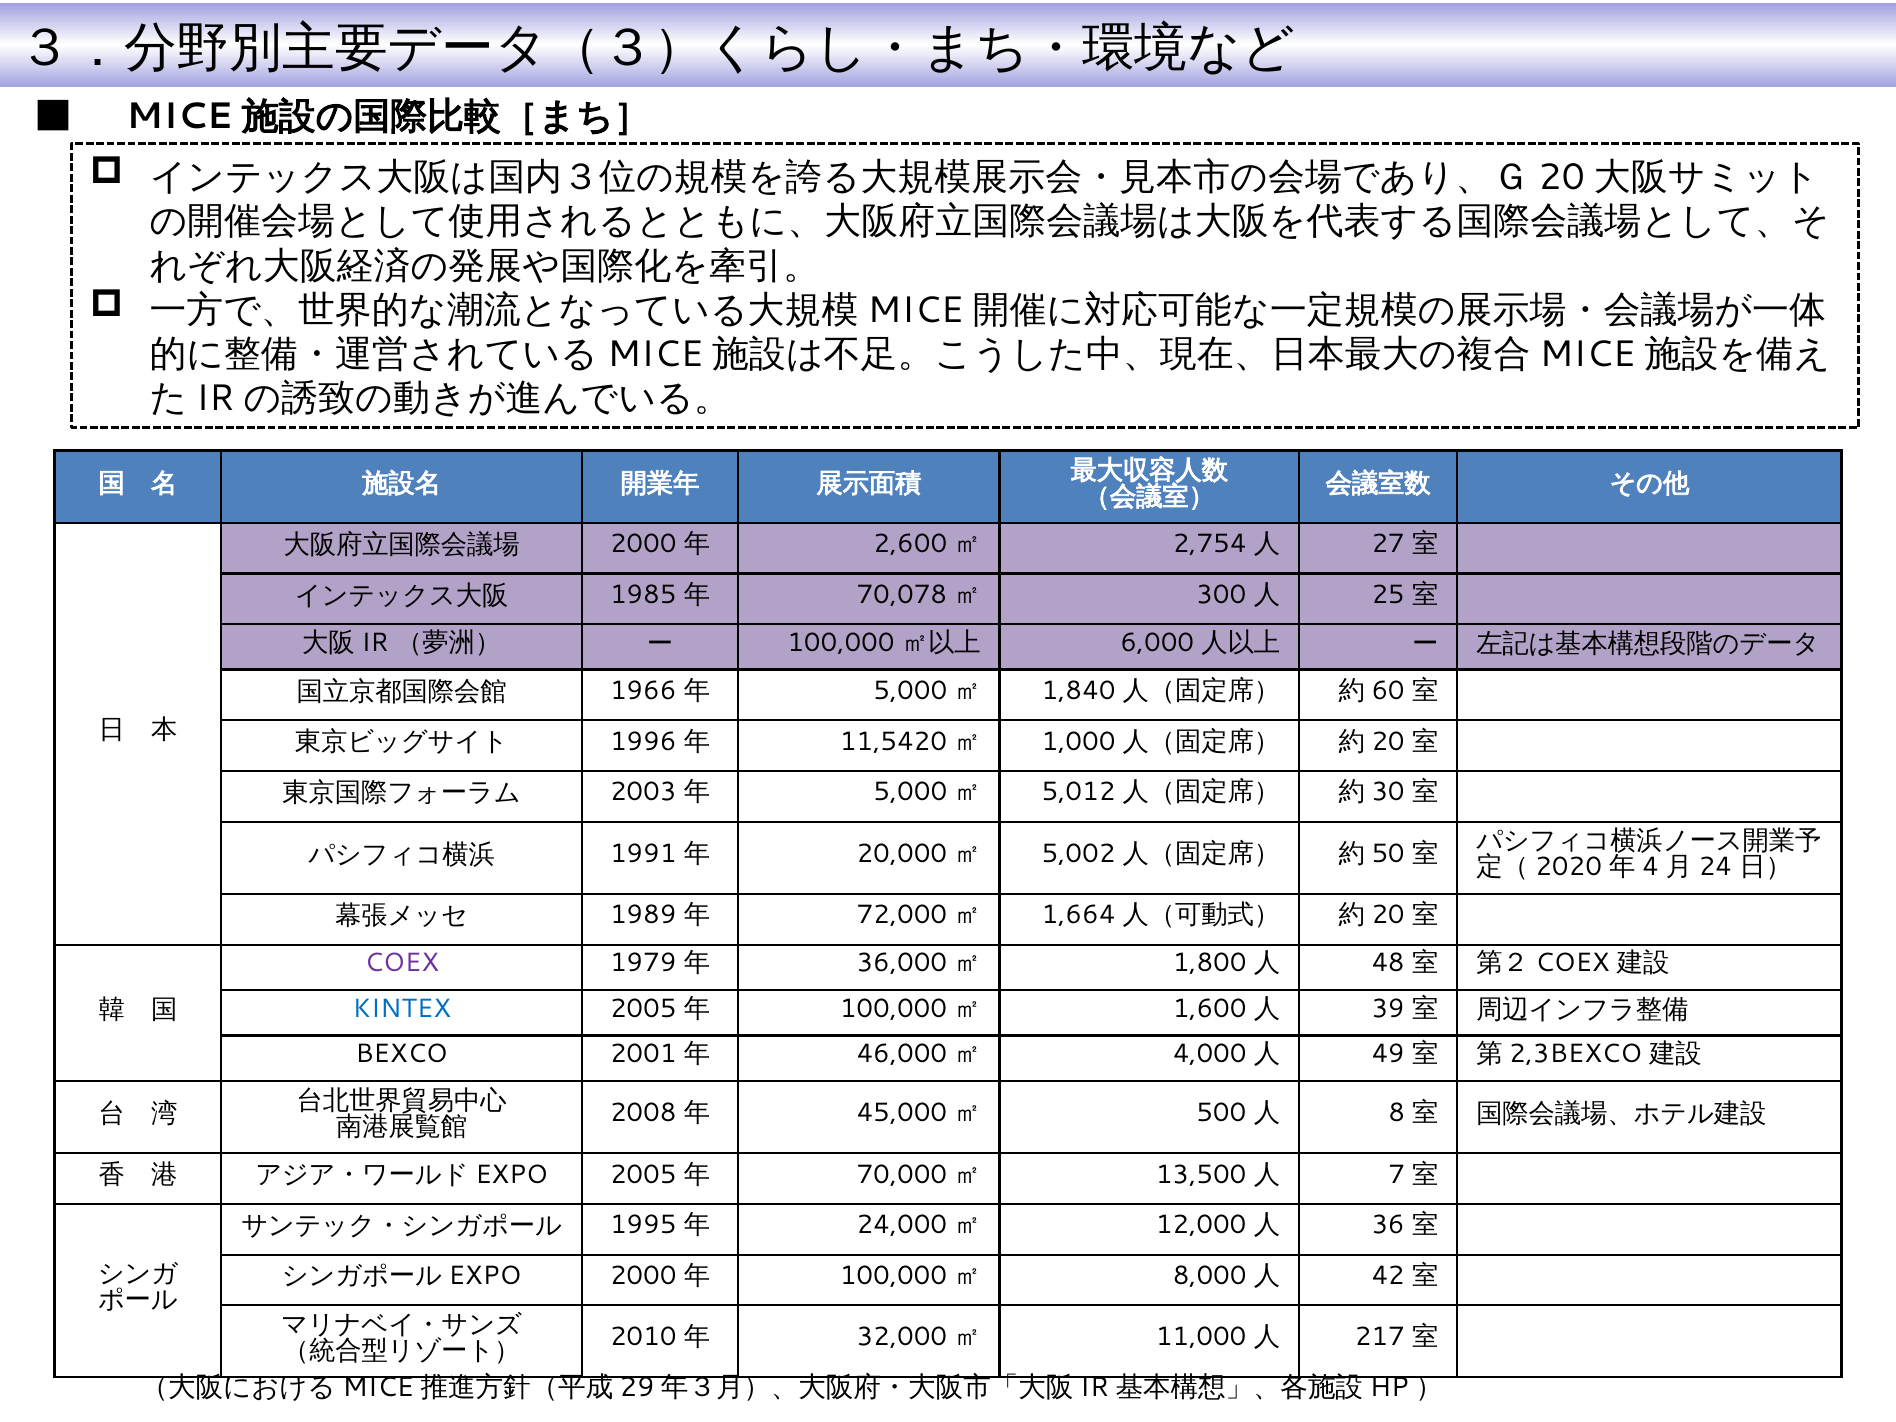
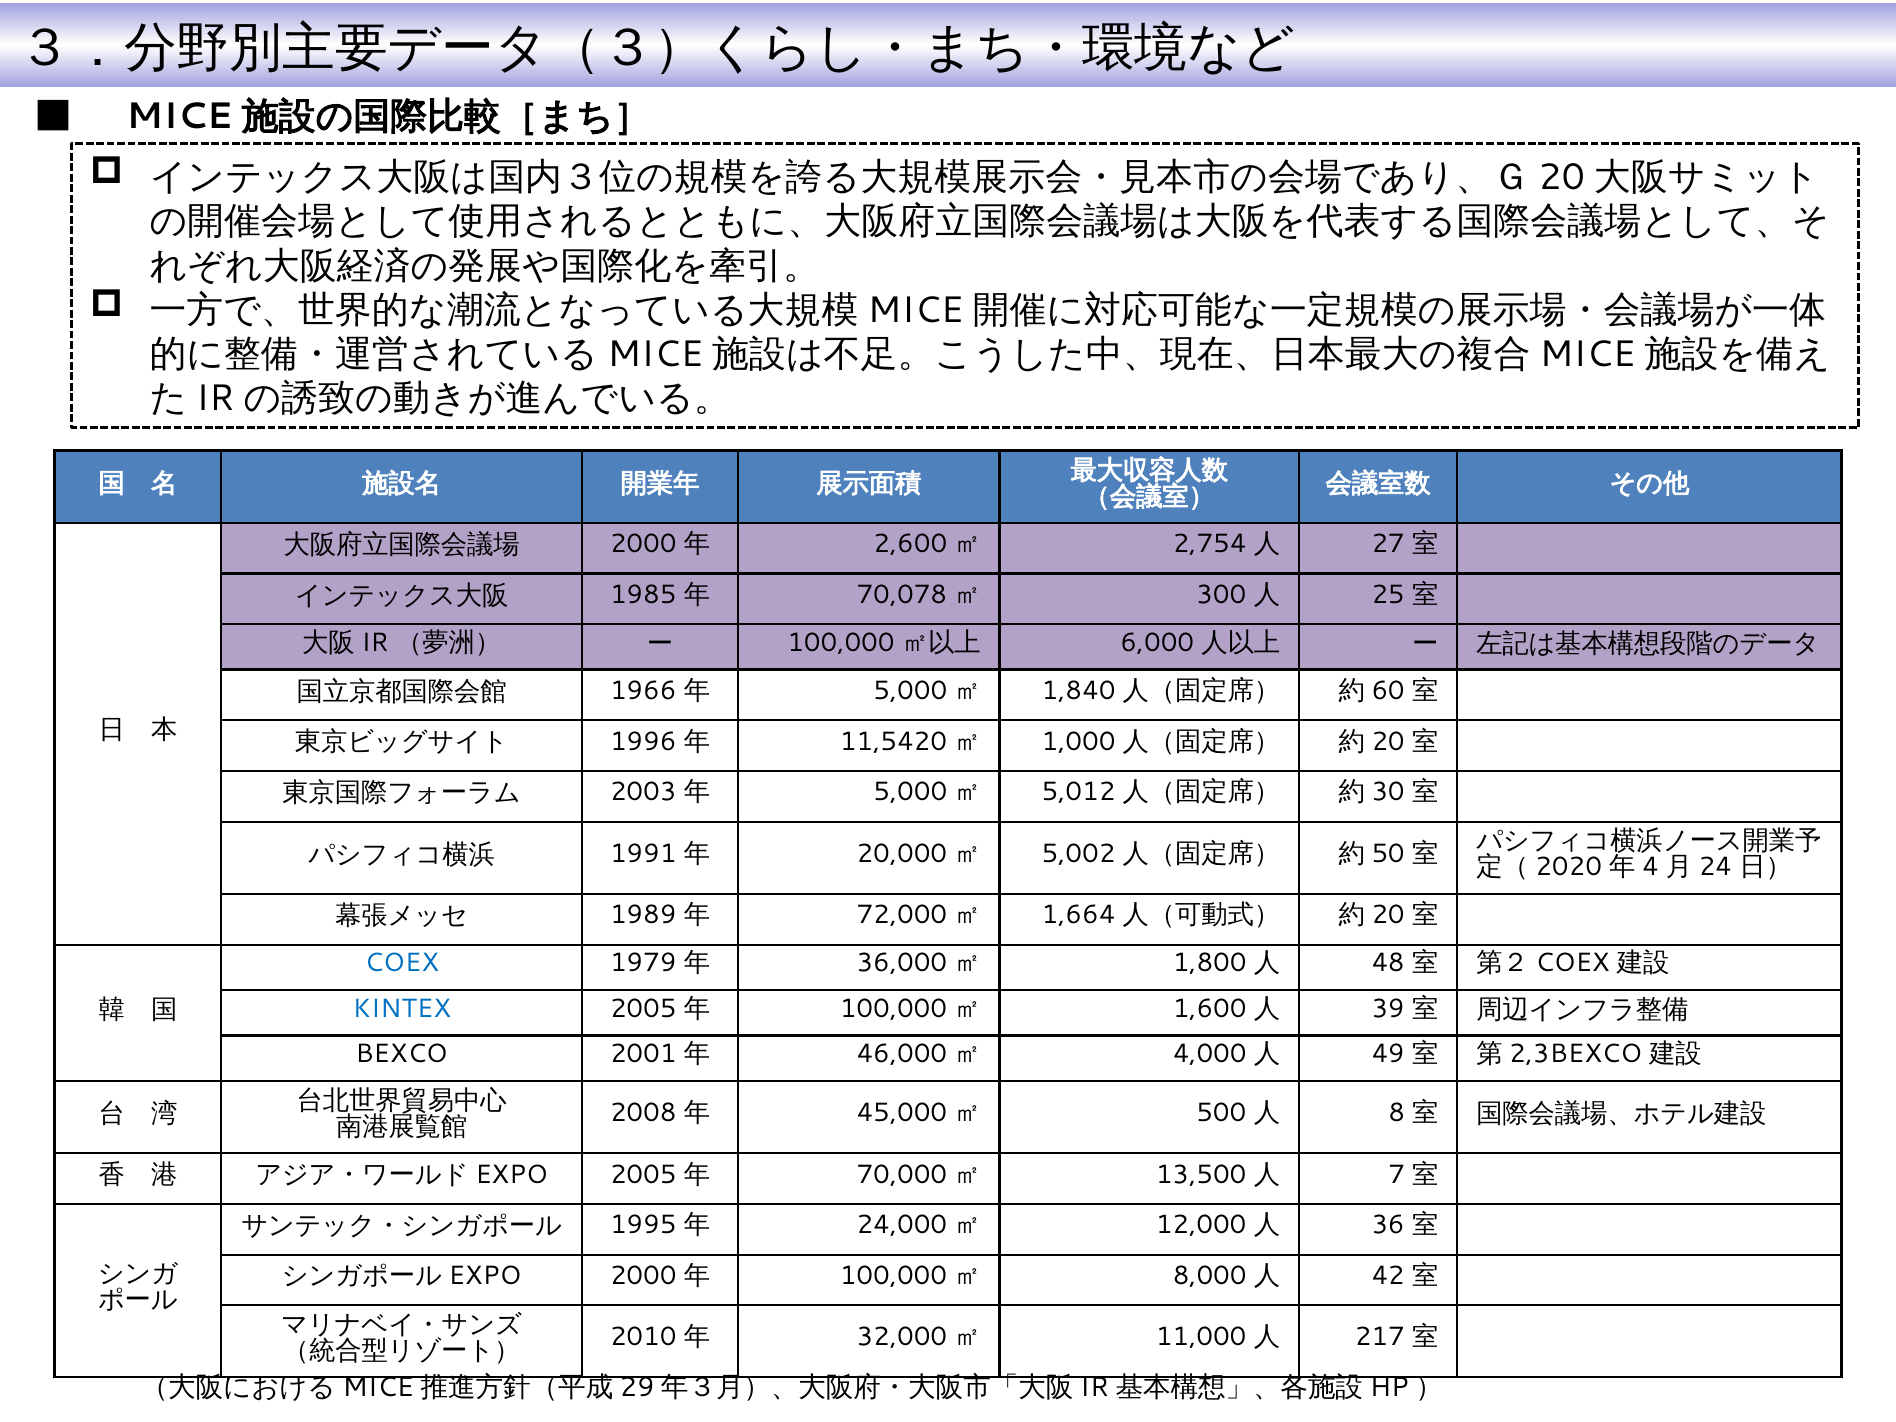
COEX colour: purple -> blue
